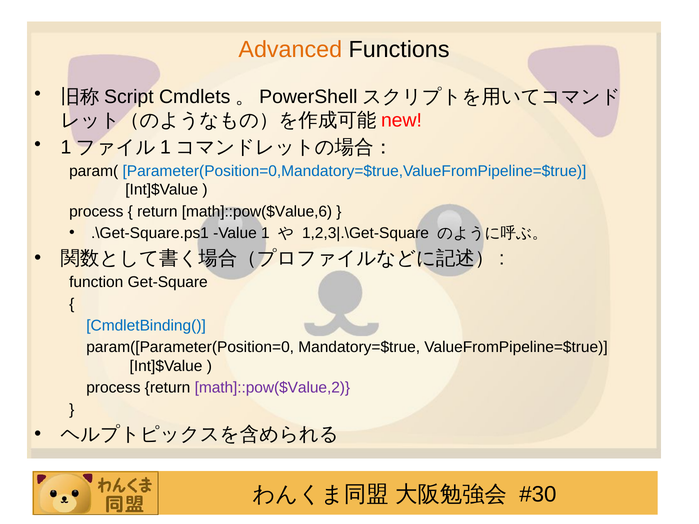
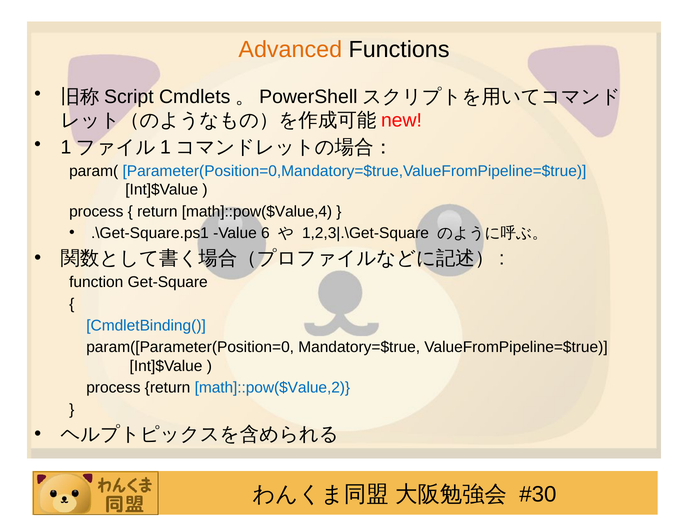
math]::pow($Value,6: math]::pow($Value,6 -> math]::pow($Value,4
1: 1 -> 6
math]::pow($Value,2 colour: purple -> blue
